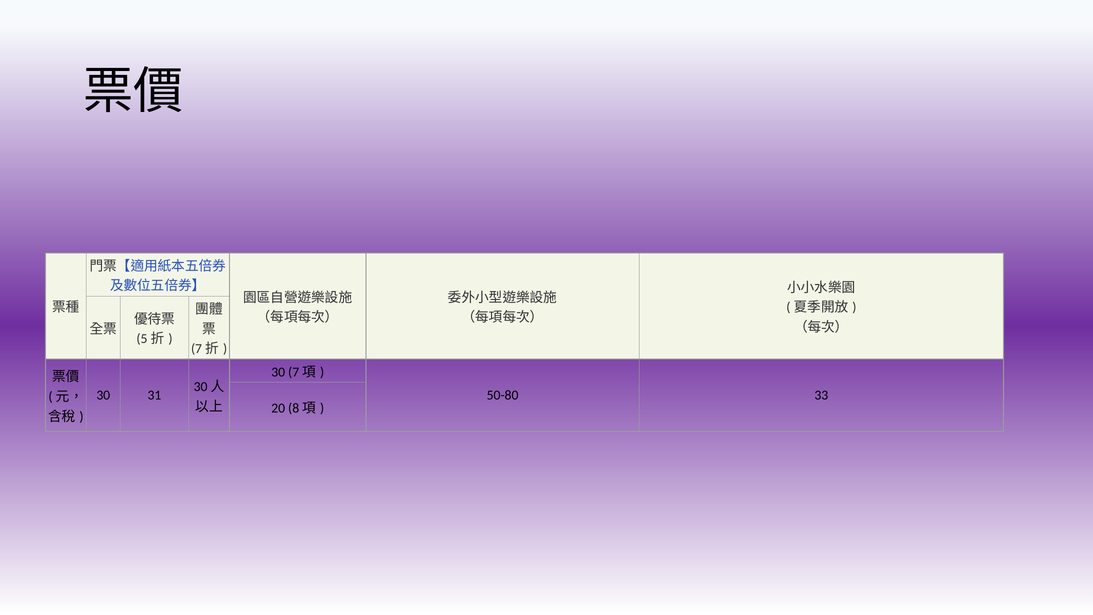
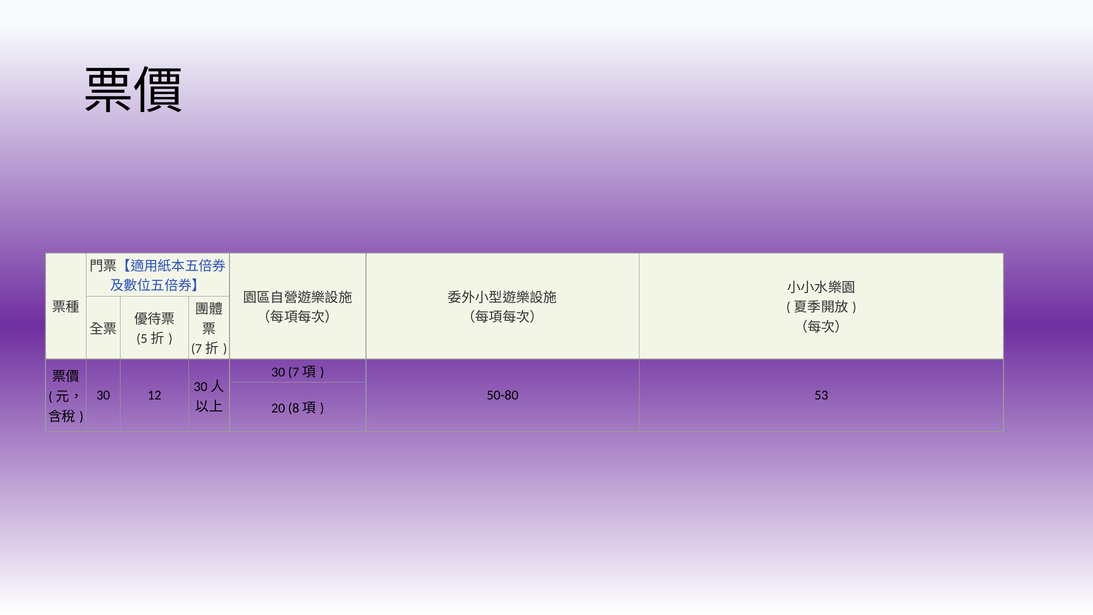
31: 31 -> 12
33: 33 -> 53
